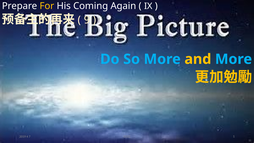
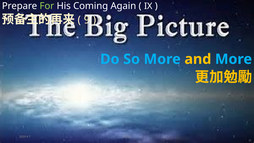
For colour: yellow -> light green
